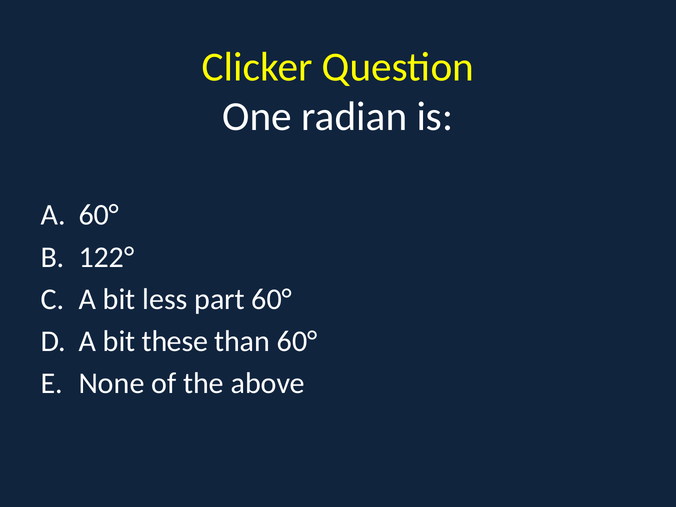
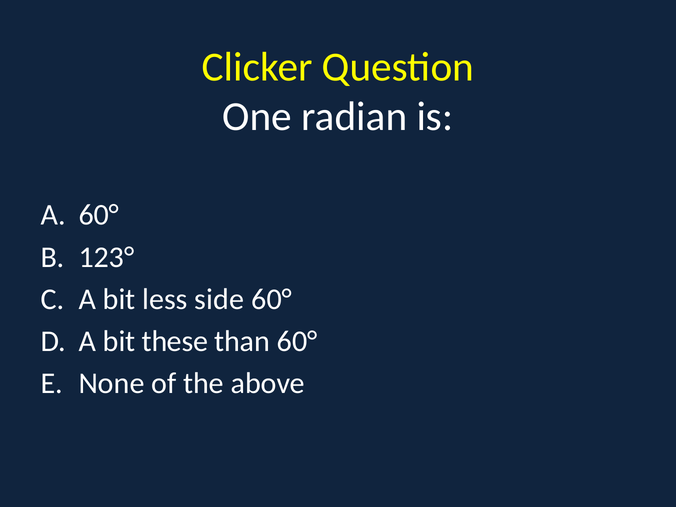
122°: 122° -> 123°
part: part -> side
